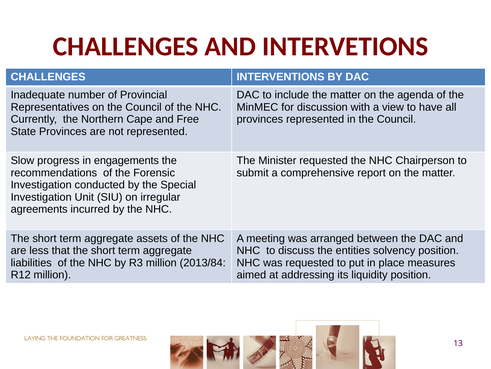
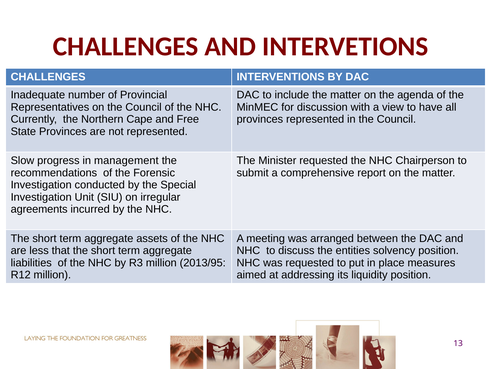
engagements: engagements -> management
2013/84: 2013/84 -> 2013/95
